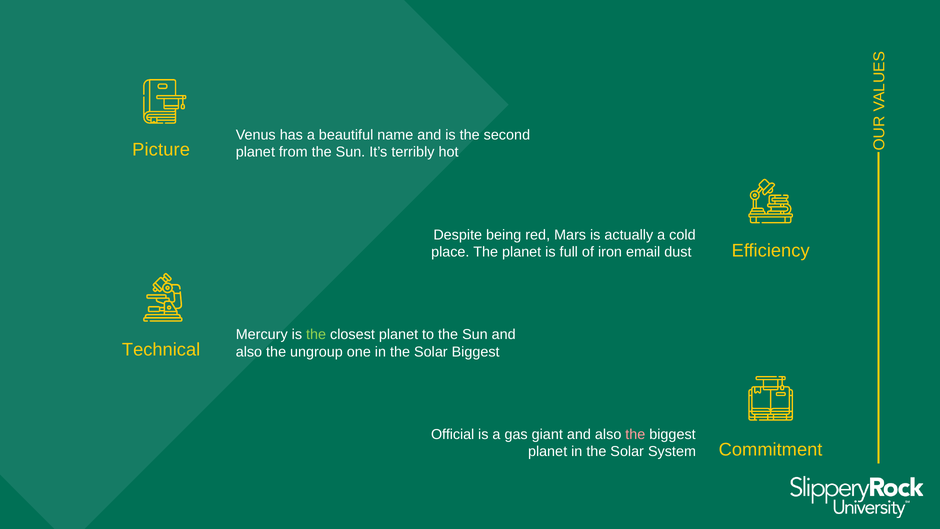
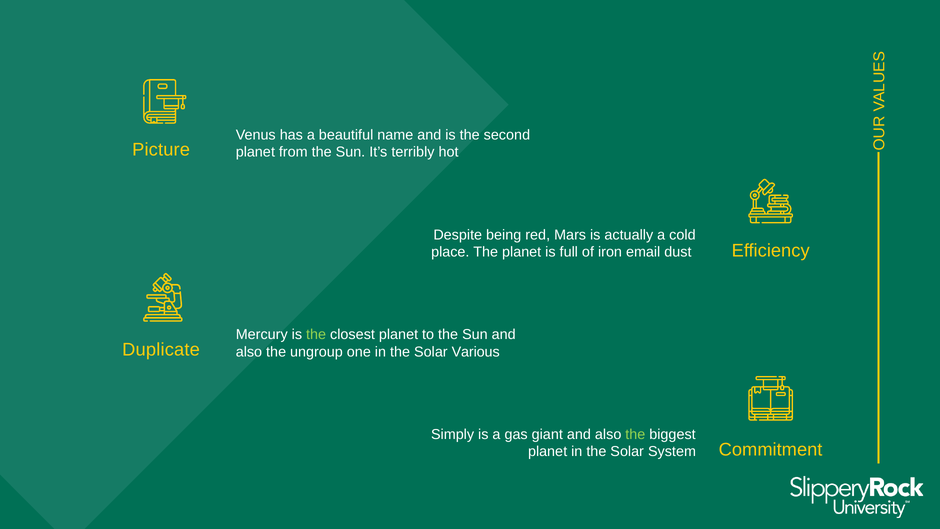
Technical: Technical -> Duplicate
Solar Biggest: Biggest -> Various
Official: Official -> Simply
the at (635, 434) colour: pink -> light green
